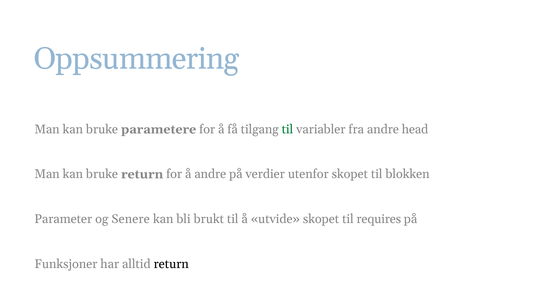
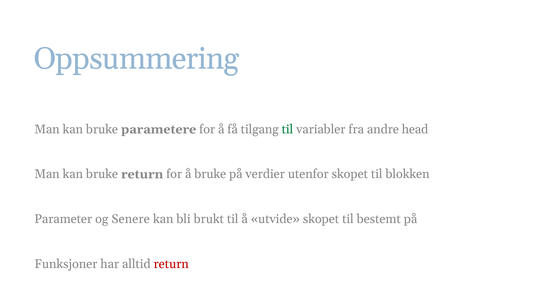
å andre: andre -> bruke
requires: requires -> bestemt
return at (171, 264) colour: black -> red
